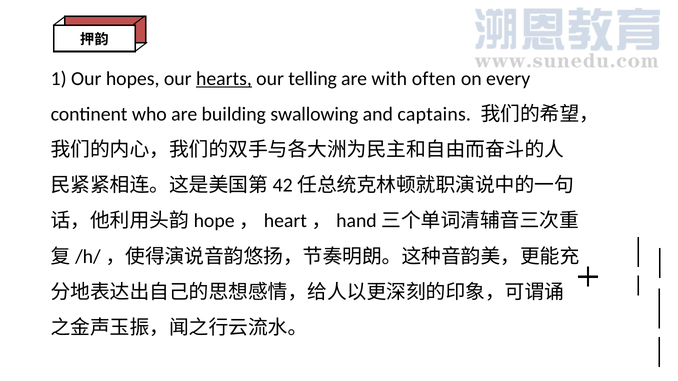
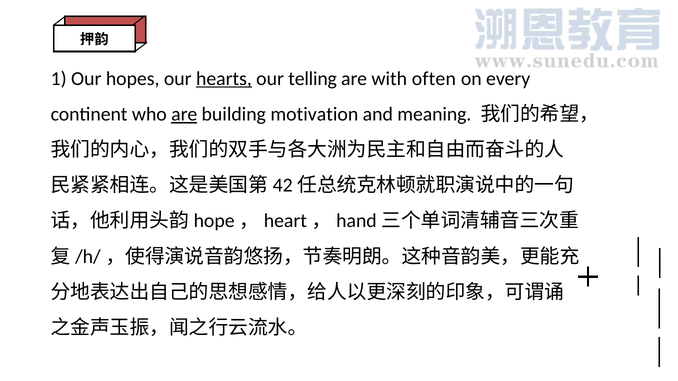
are at (184, 114) underline: none -> present
swallowing: swallowing -> motivation
captains: captains -> meaning
